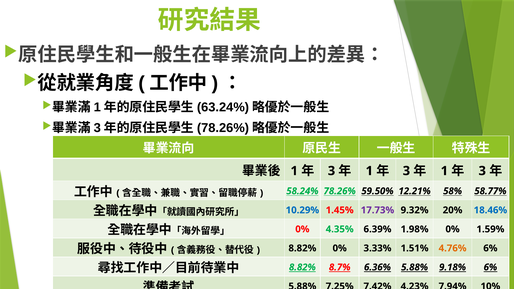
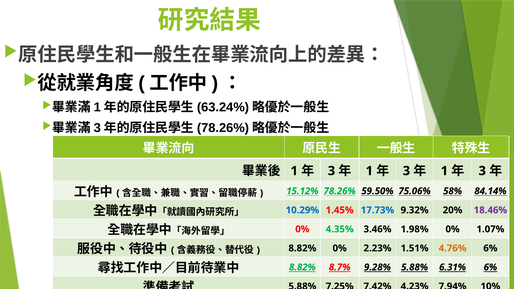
58.24%: 58.24% -> 15.12%
12.21%: 12.21% -> 75.06%
58.77%: 58.77% -> 84.14%
17.73% colour: purple -> blue
18.46% colour: blue -> purple
6.39%: 6.39% -> 3.46%
1.59%: 1.59% -> 1.07%
3.33%: 3.33% -> 2.23%
6.36%: 6.36% -> 9.28%
9.18%: 9.18% -> 6.31%
